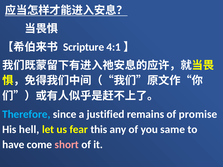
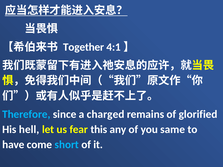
Scripture: Scripture -> Together
justified: justified -> charged
promise: promise -> glorified
short colour: pink -> light blue
